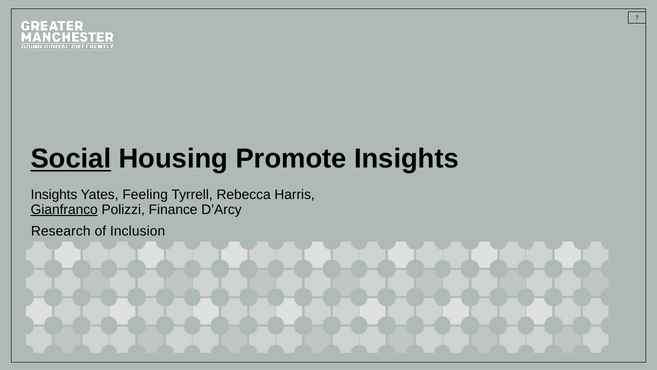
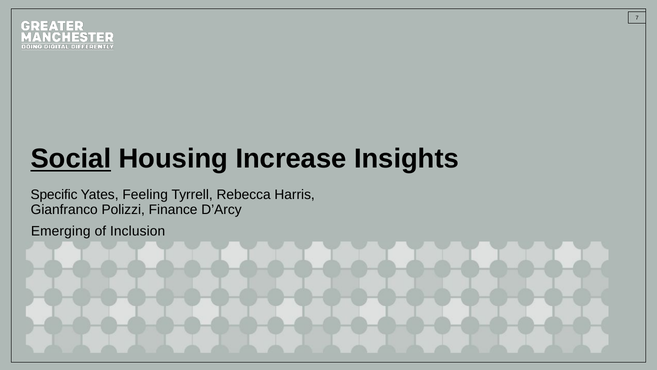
Promote: Promote -> Increase
Insights at (54, 195): Insights -> Specific
Gianfranco underline: present -> none
Research: Research -> Emerging
